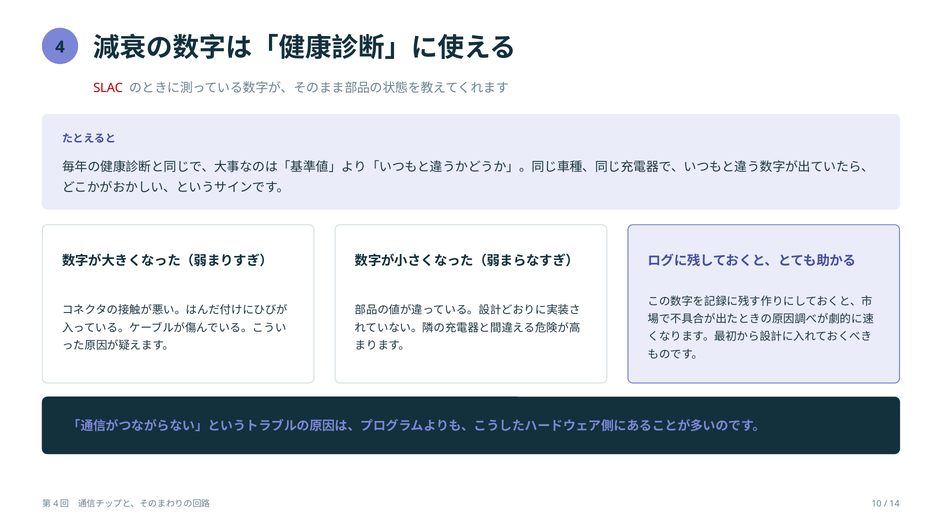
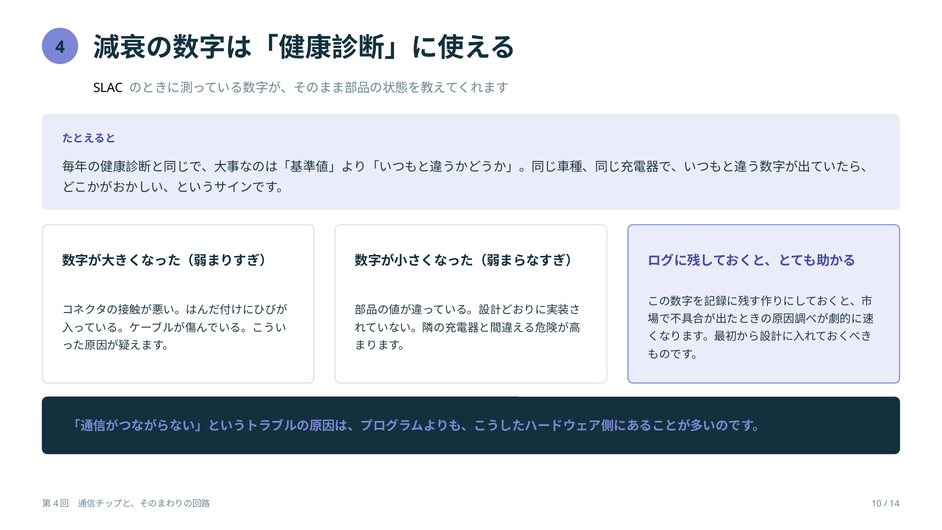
SLAC colour: red -> black
